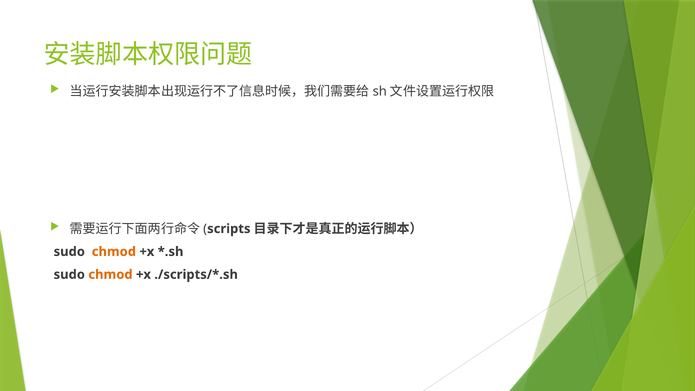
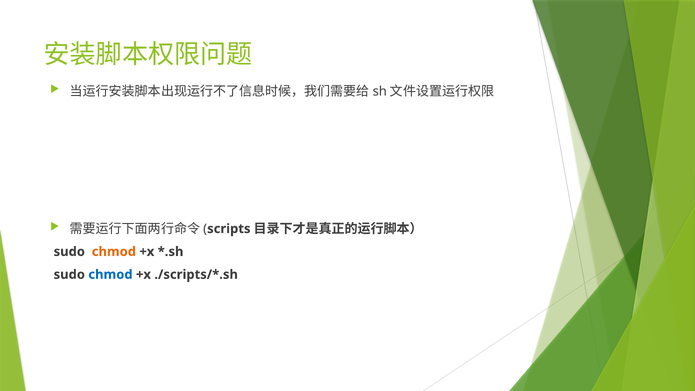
chmod at (110, 274) colour: orange -> blue
